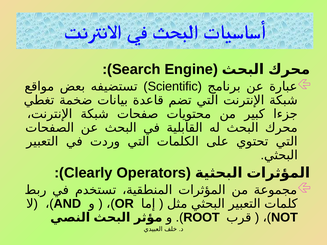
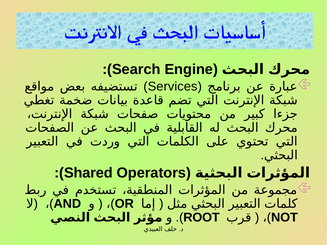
Scientific: Scientific -> Services
Clearly: Clearly -> Shared
